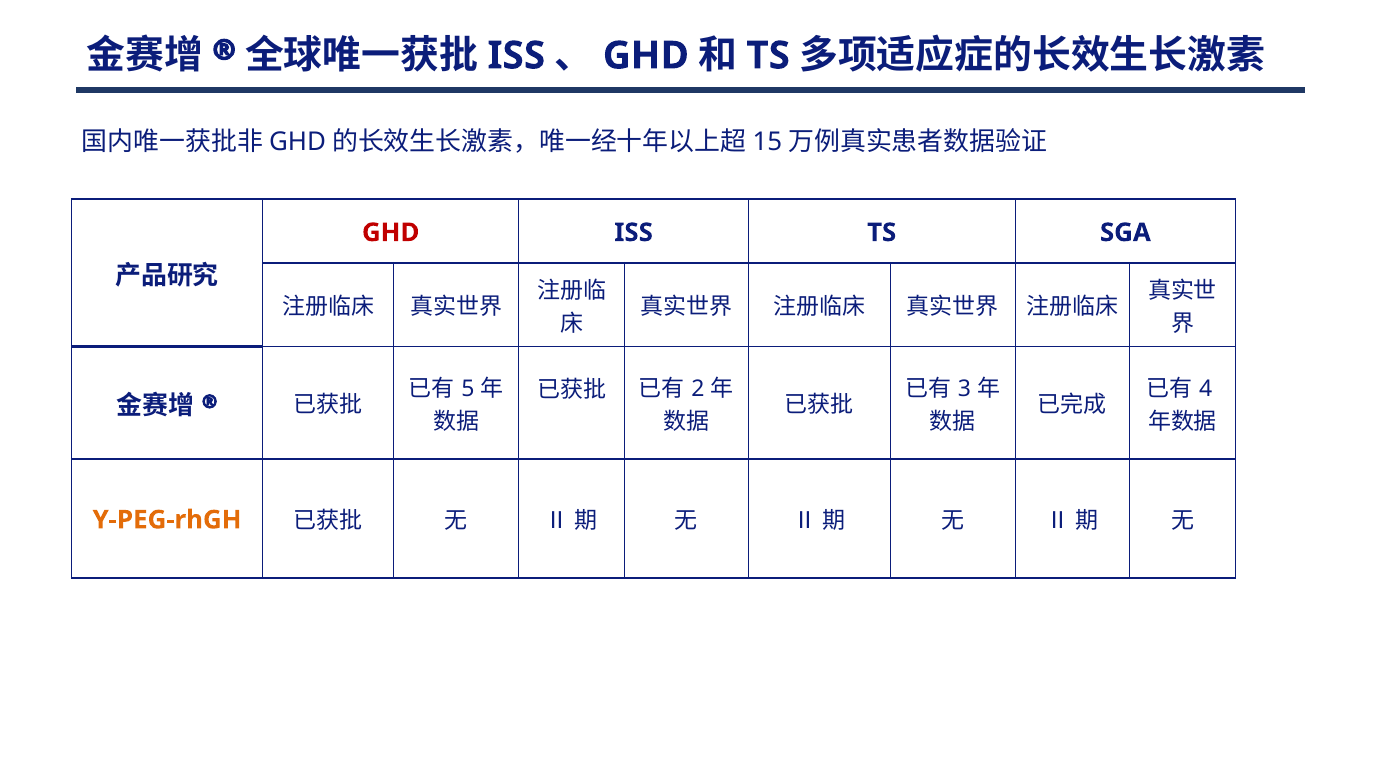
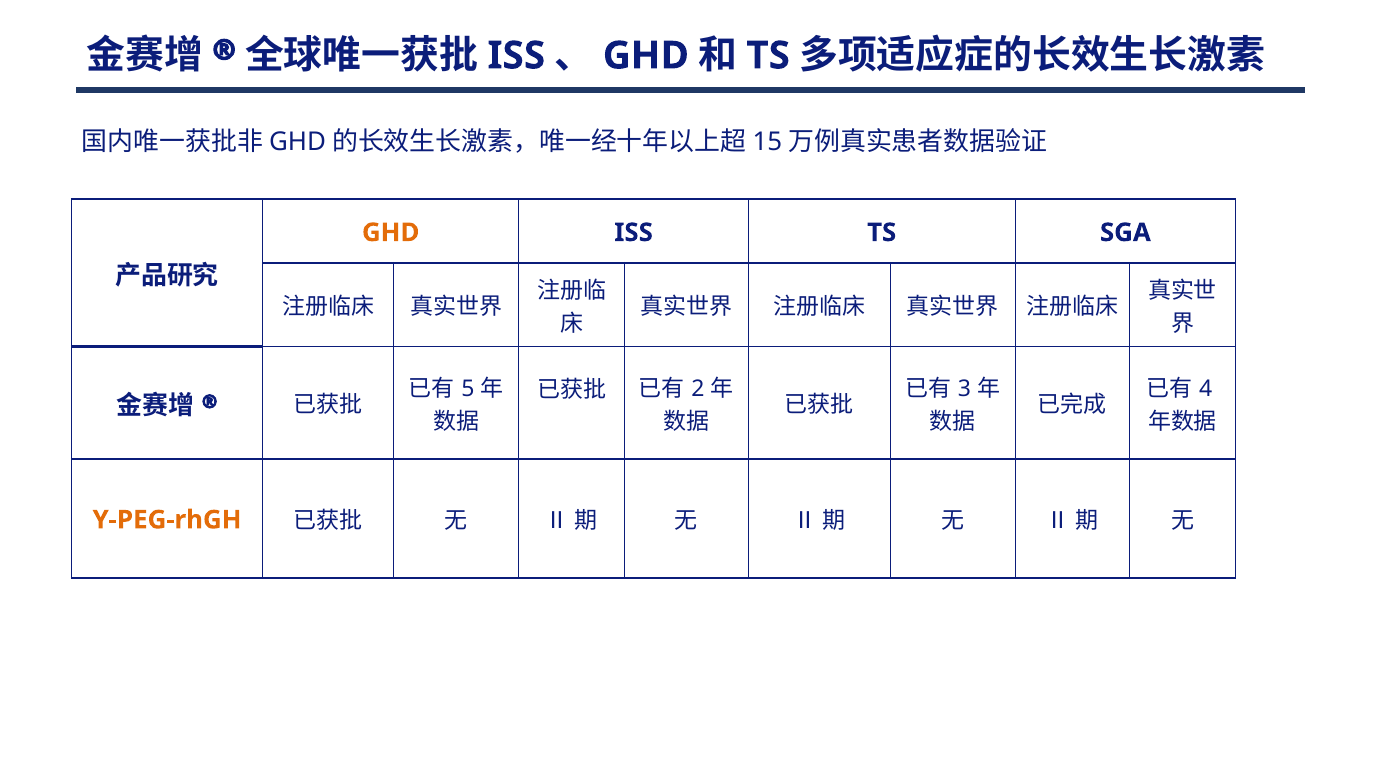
GHD at (391, 232) colour: red -> orange
